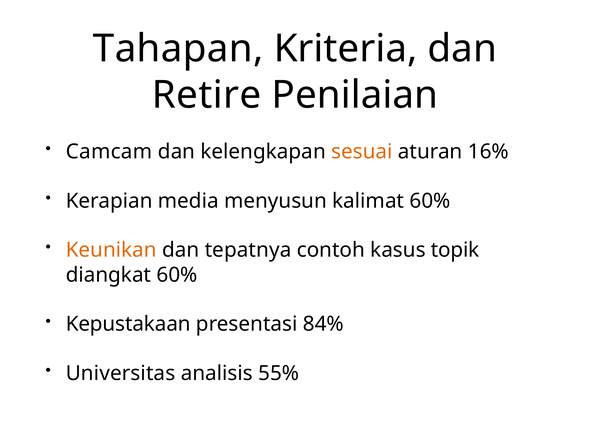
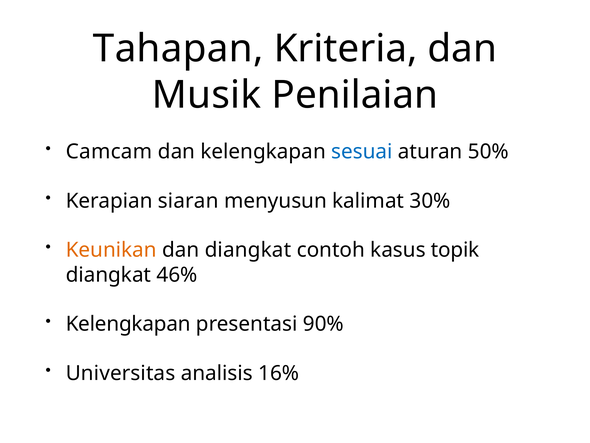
Retire: Retire -> Musik
sesuai colour: orange -> blue
16%: 16% -> 50%
media: media -> siaran
kalimat 60%: 60% -> 30%
dan tepatnya: tepatnya -> diangkat
diangkat 60%: 60% -> 46%
Kepustakaan at (128, 324): Kepustakaan -> Kelengkapan
84%: 84% -> 90%
55%: 55% -> 16%
